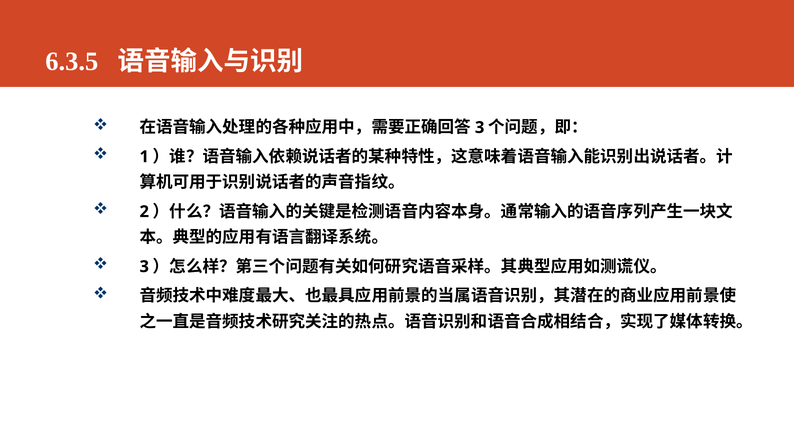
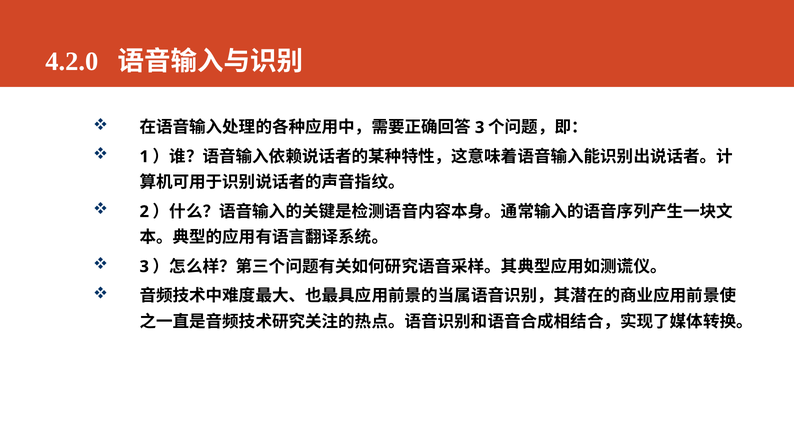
6.3.5: 6.3.5 -> 4.2.0
